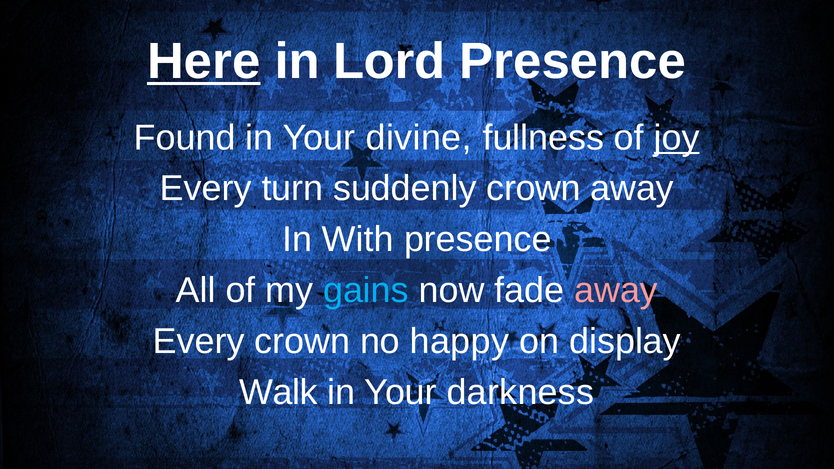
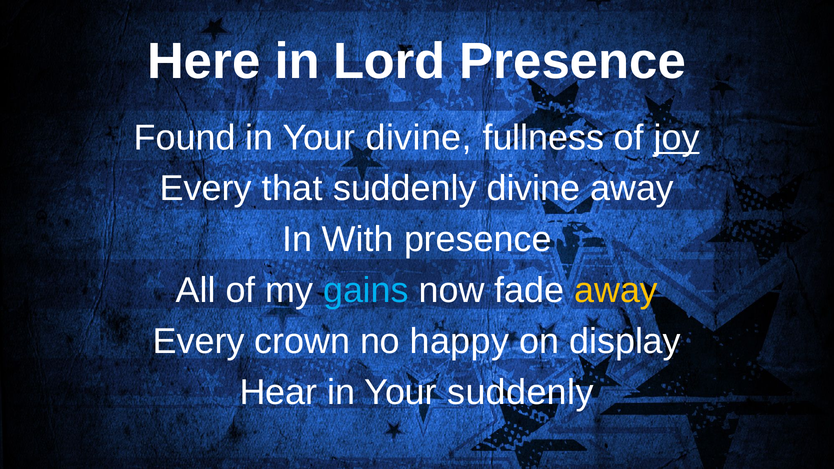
Here underline: present -> none
turn: turn -> that
suddenly crown: crown -> divine
away at (616, 291) colour: pink -> yellow
Walk: Walk -> Hear
Your darkness: darkness -> suddenly
